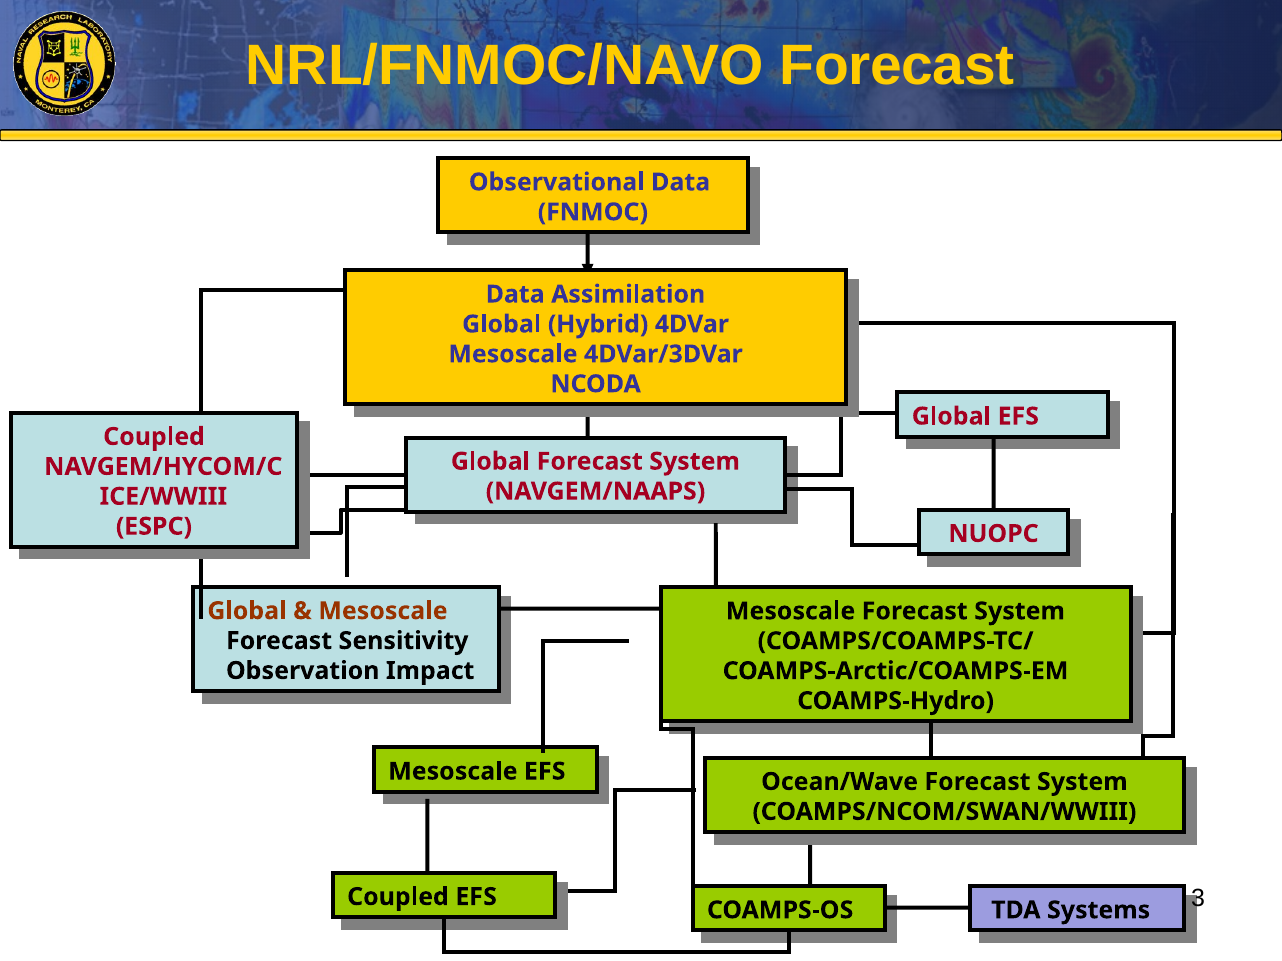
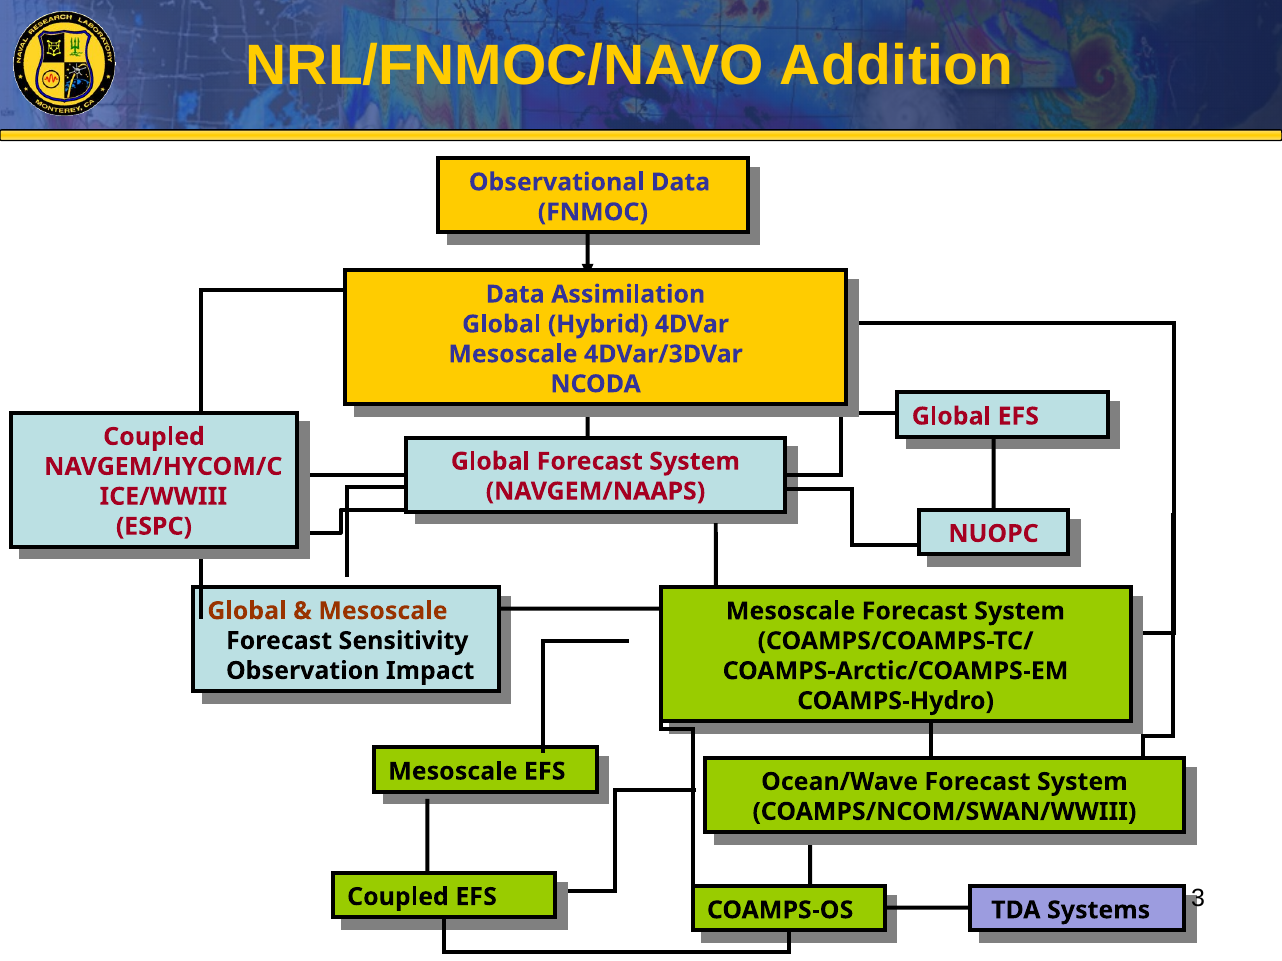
NRL/FNMOC/NAVO Forecast: Forecast -> Addition
